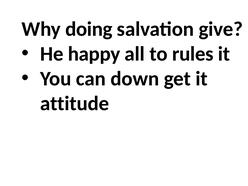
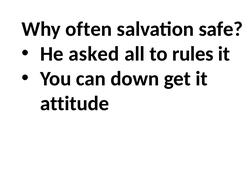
doing: doing -> often
give: give -> safe
happy: happy -> asked
